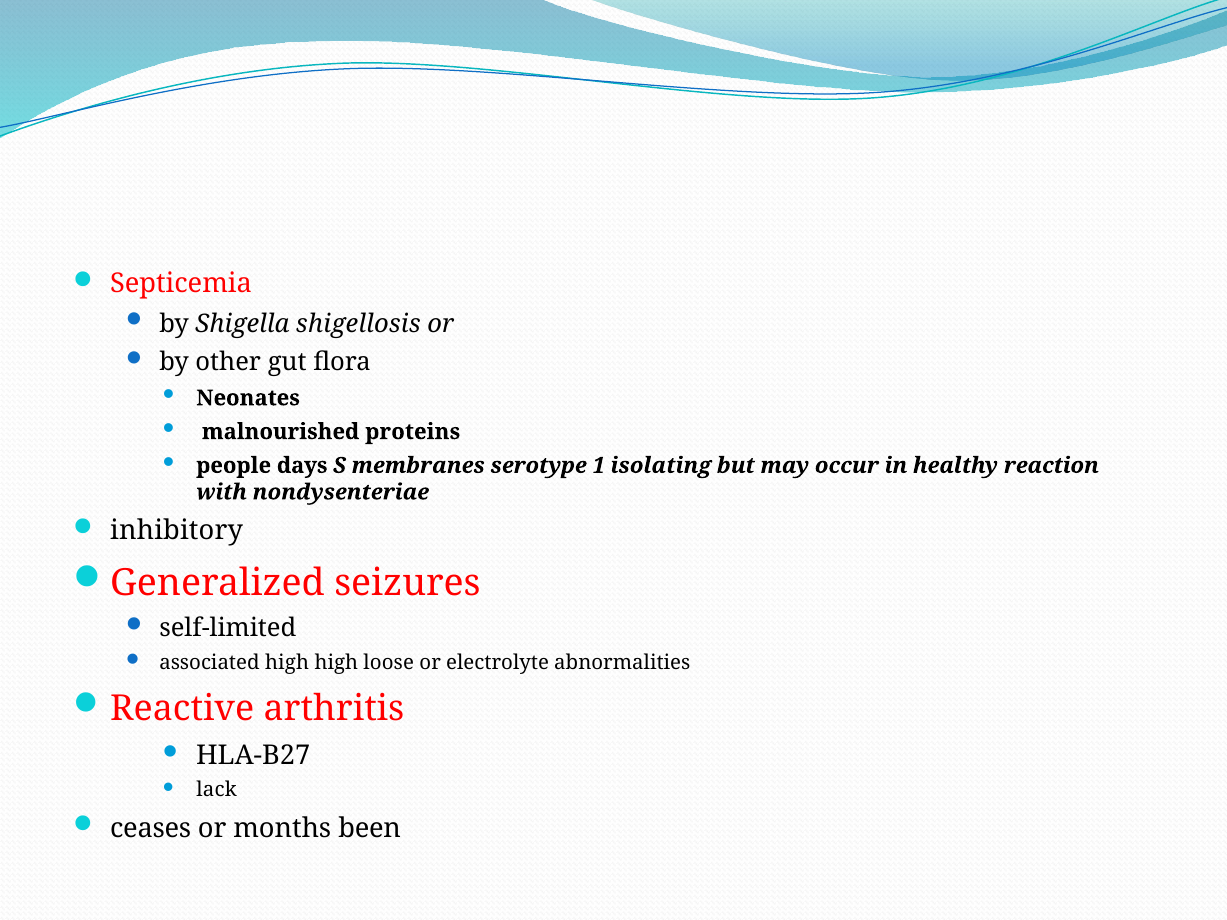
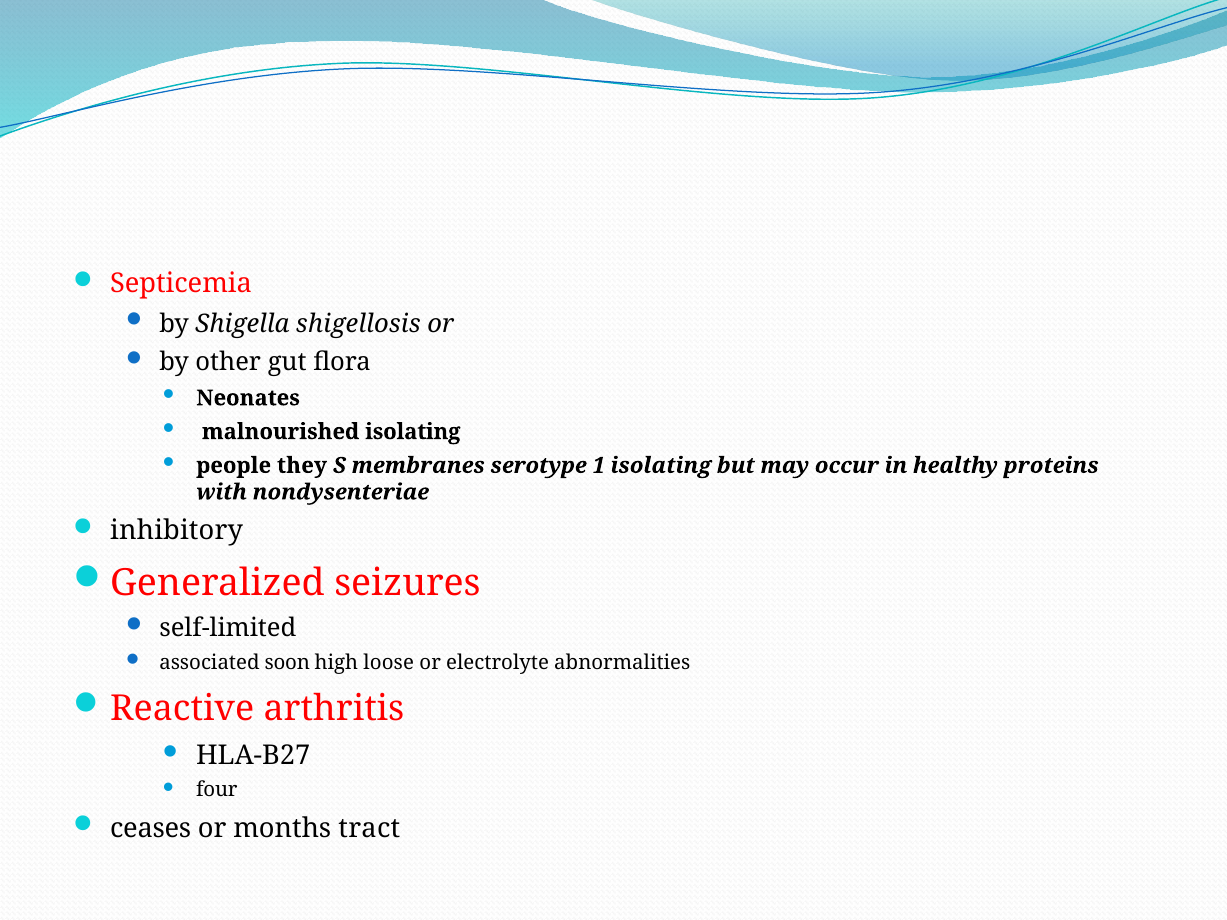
malnourished proteins: proteins -> isolating
days: days -> they
reaction: reaction -> proteins
associated high: high -> soon
lack: lack -> four
been: been -> tract
